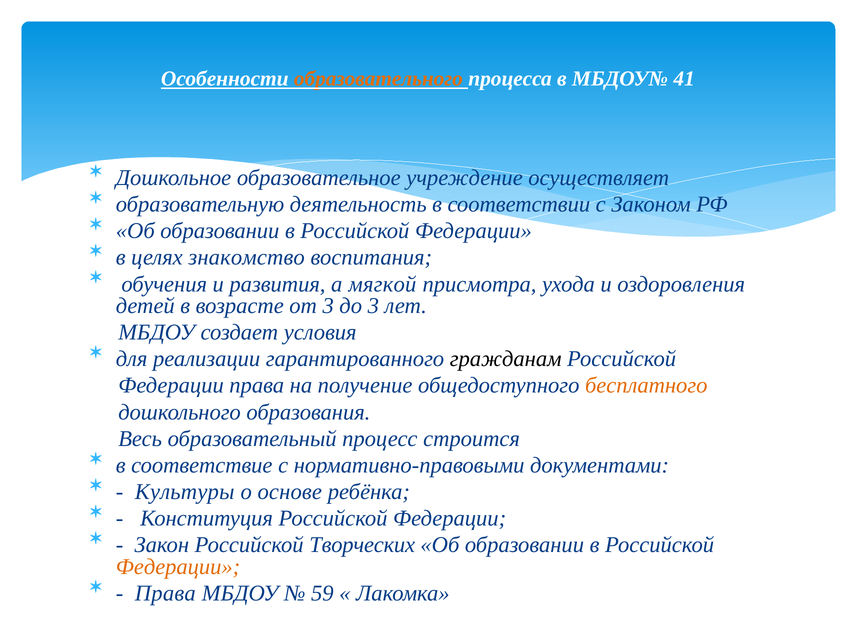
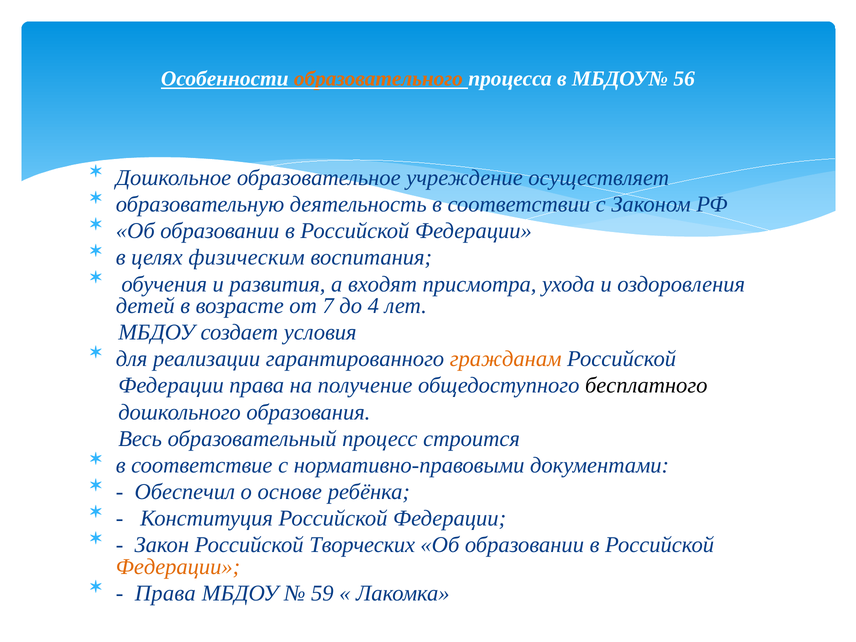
41: 41 -> 56
знакомство: знакомство -> физическим
мягкой: мягкой -> входят
от 3: 3 -> 7
до 3: 3 -> 4
гражданам colour: black -> orange
бесплатного colour: orange -> black
Культуры: Культуры -> Обеспечил
